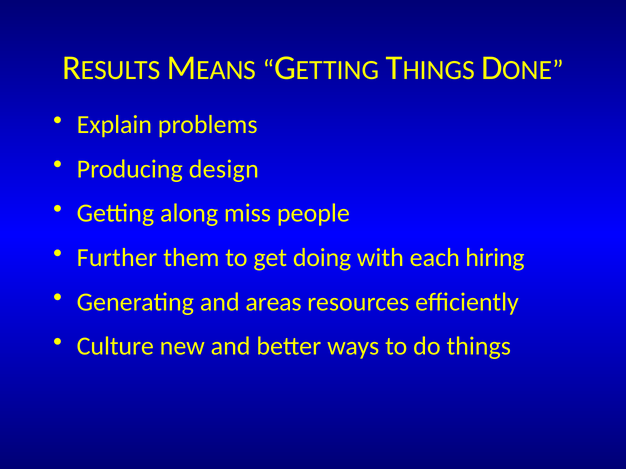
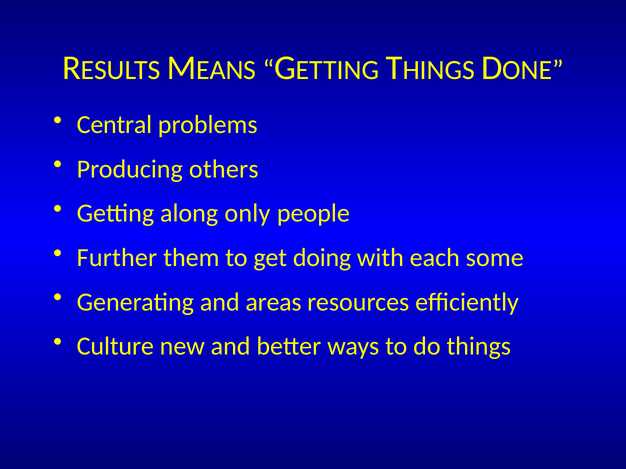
Explain: Explain -> Central
design: design -> others
miss: miss -> only
hiring: hiring -> some
